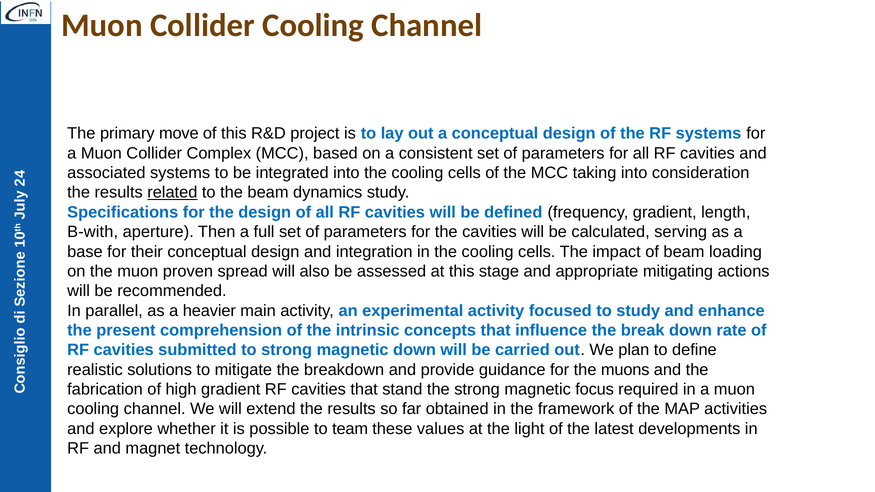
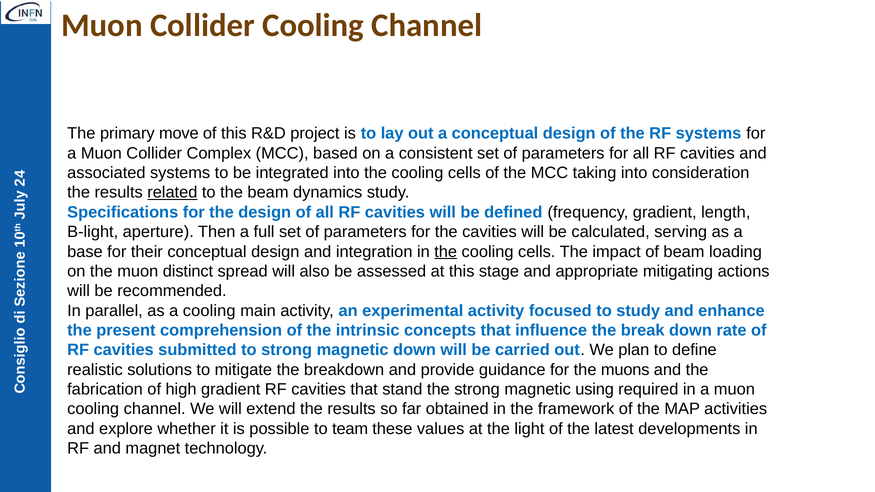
B-with: B-with -> B-light
the at (446, 252) underline: none -> present
proven: proven -> distinct
a heavier: heavier -> cooling
focus: focus -> using
